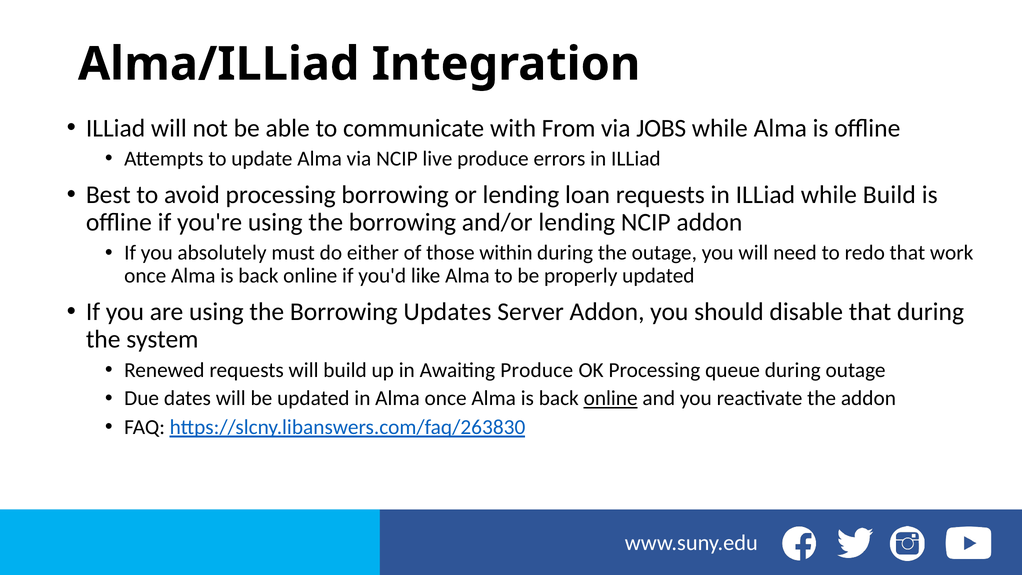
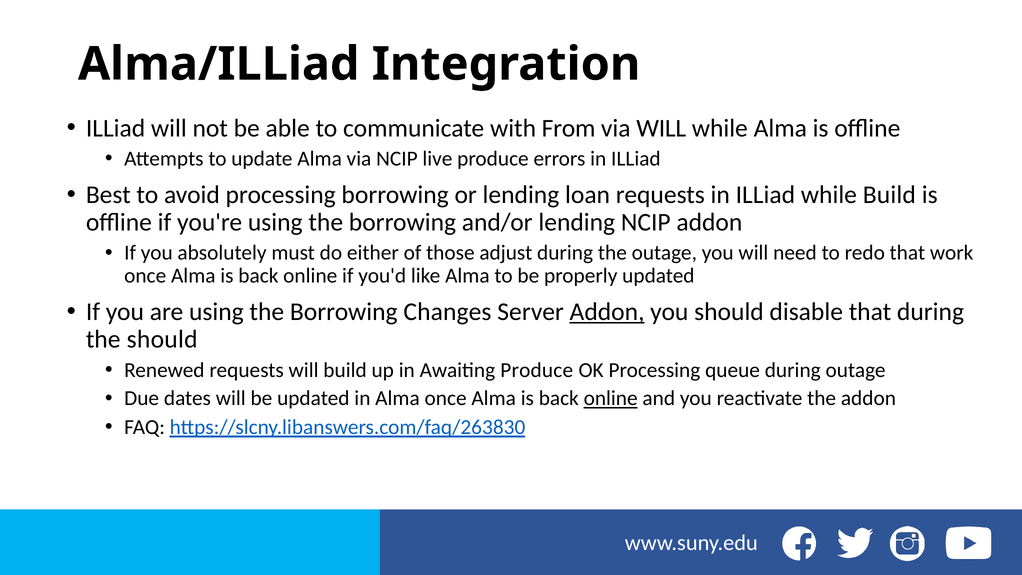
via JOBS: JOBS -> WILL
within: within -> adjust
Updates: Updates -> Changes
Addon at (607, 312) underline: none -> present
the system: system -> should
